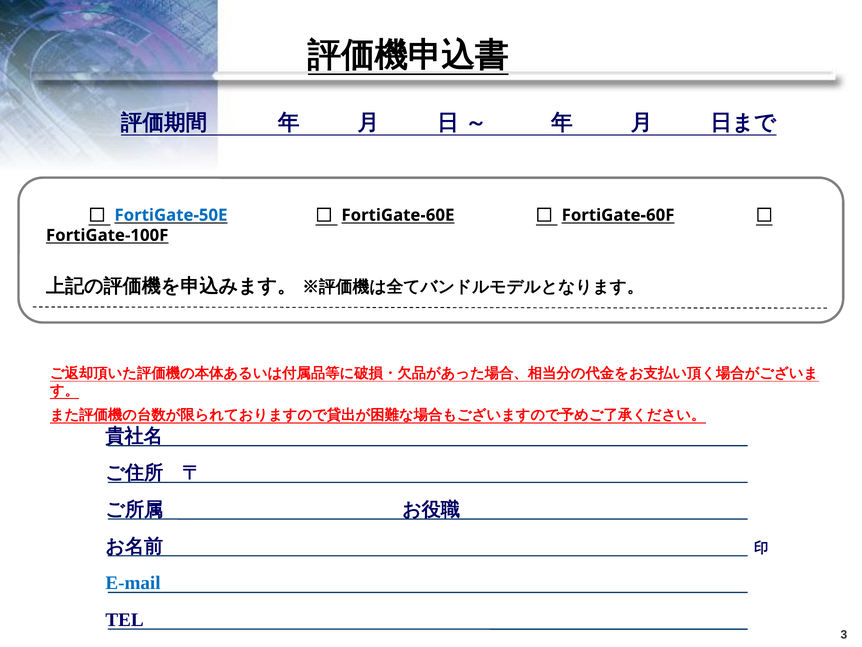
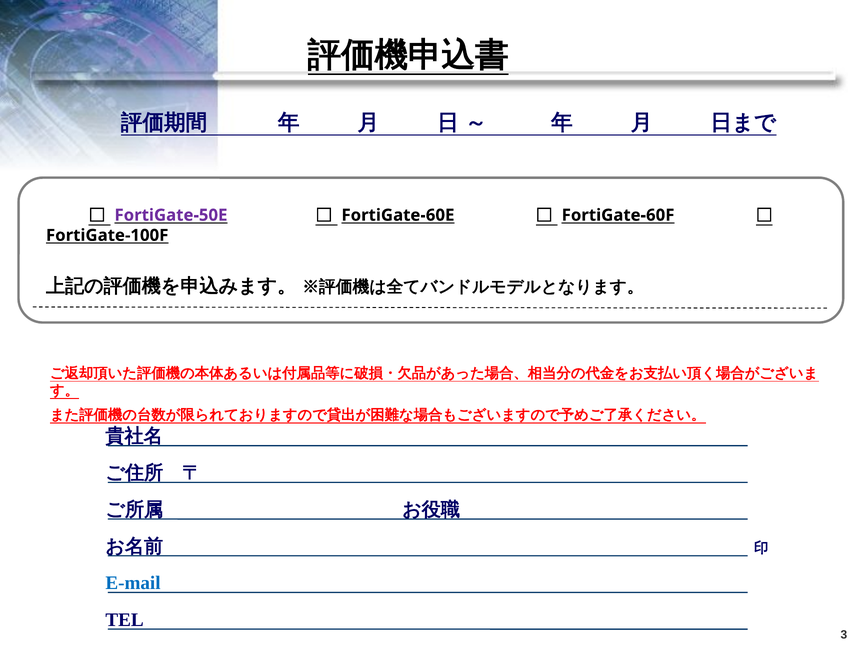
FortiGate-50E colour: blue -> purple
